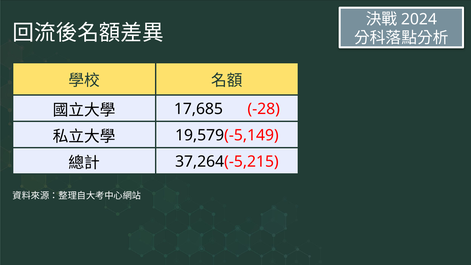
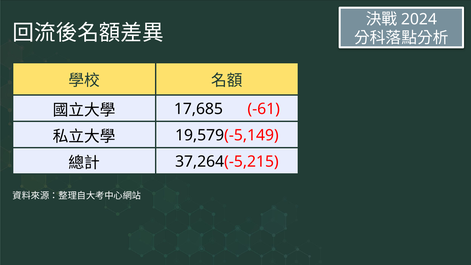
-28: -28 -> -61
